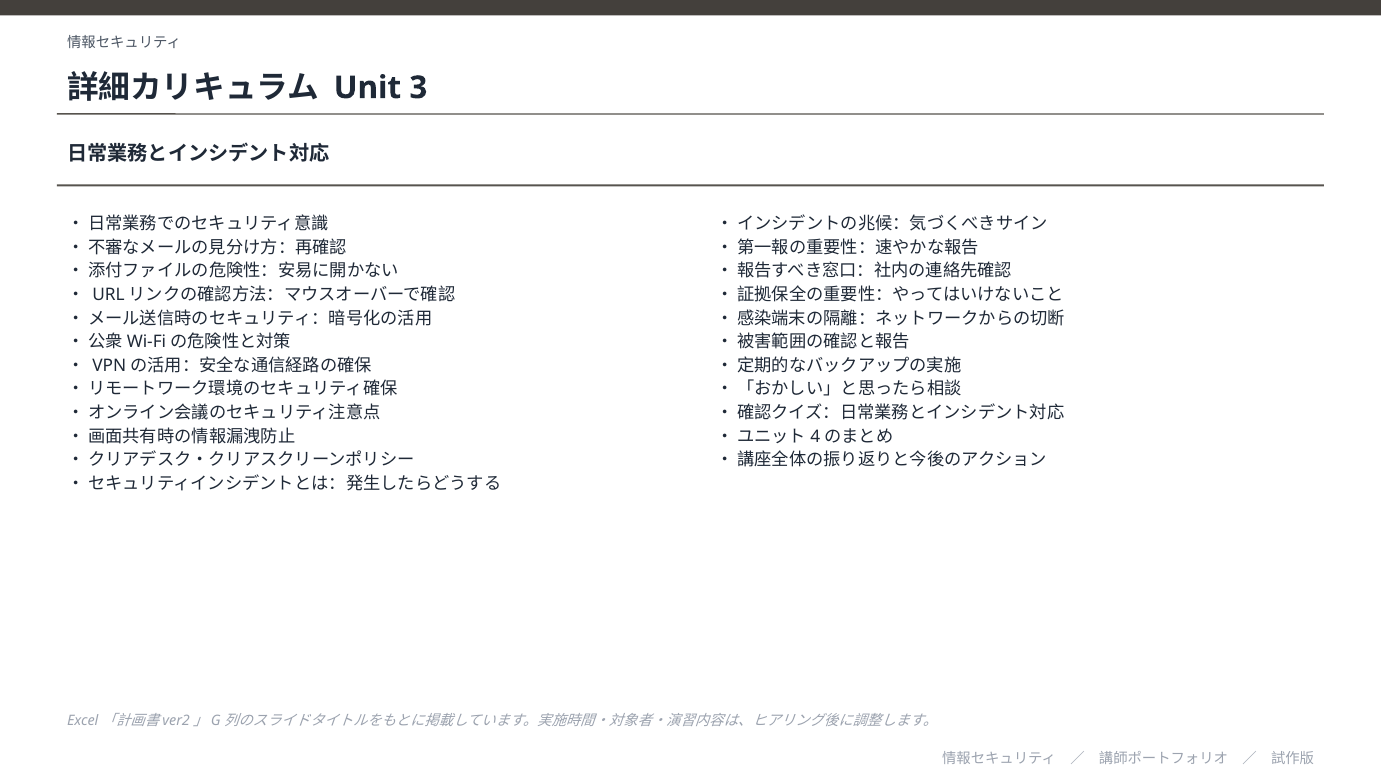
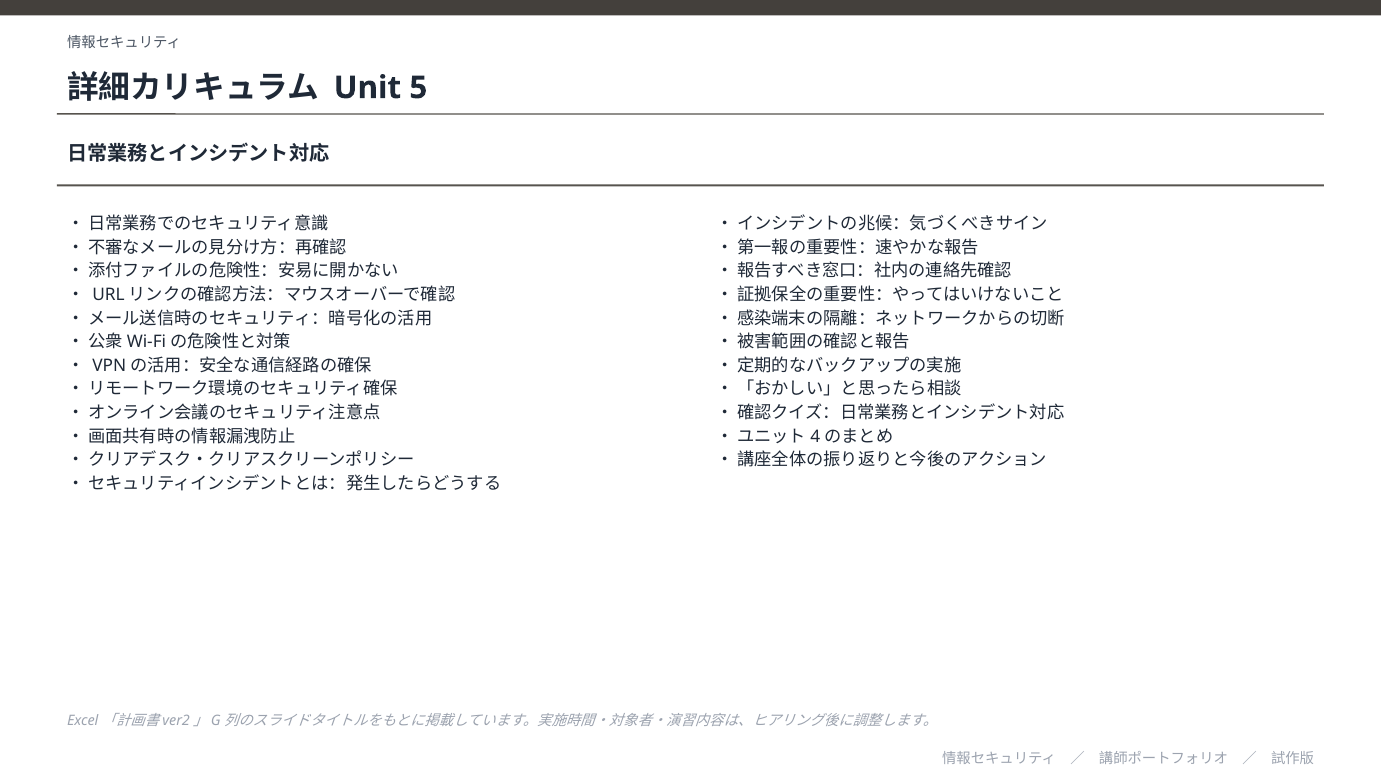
3: 3 -> 5
